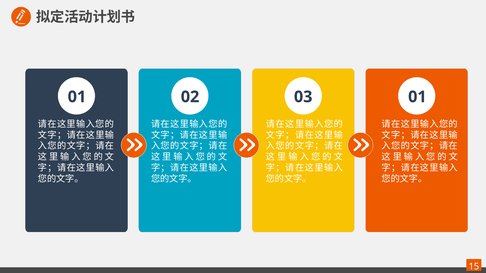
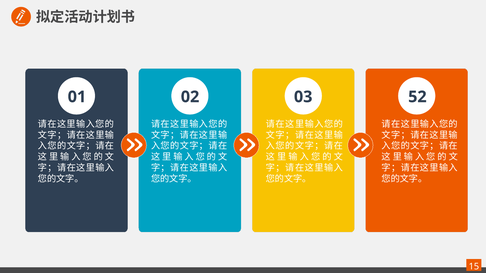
03 01: 01 -> 52
